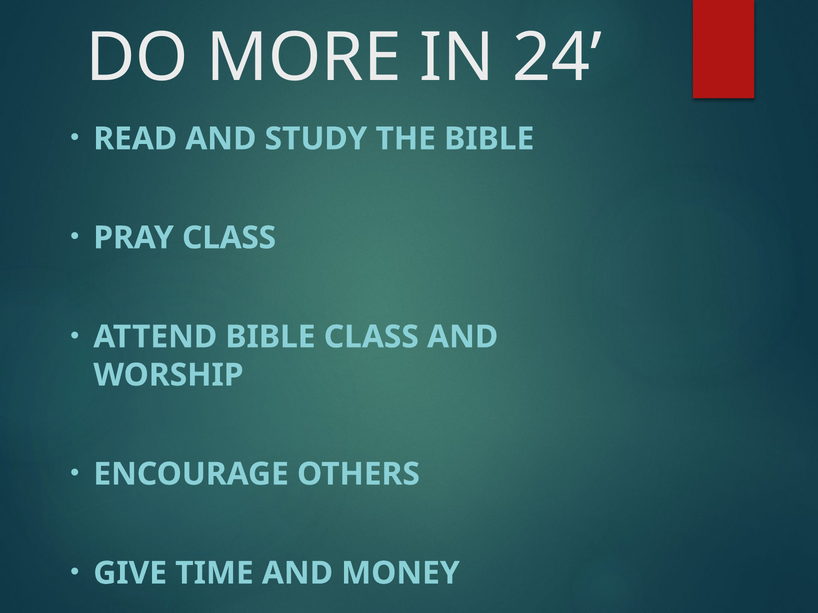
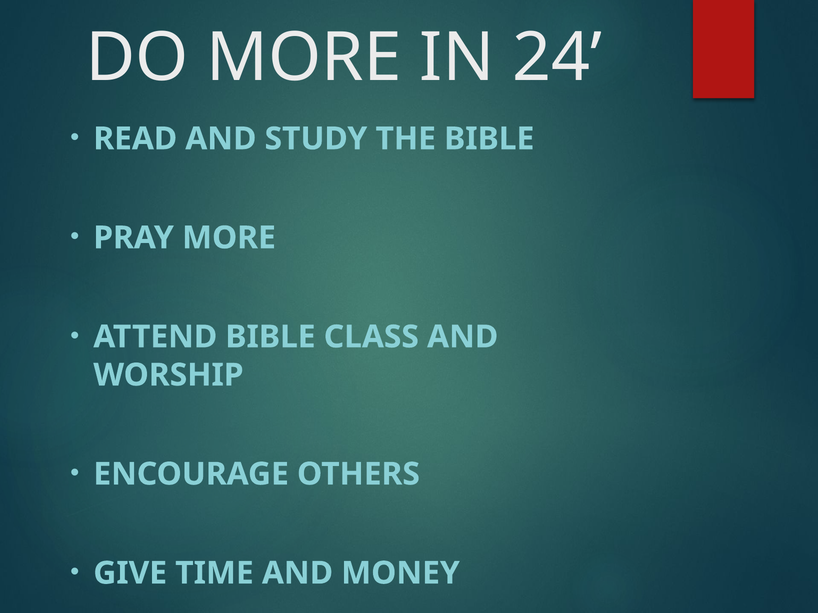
PRAY CLASS: CLASS -> MORE
